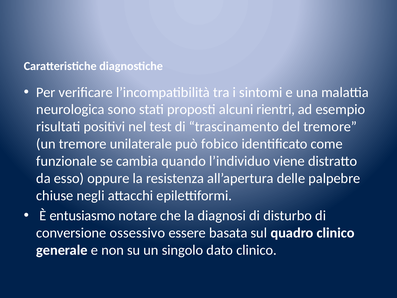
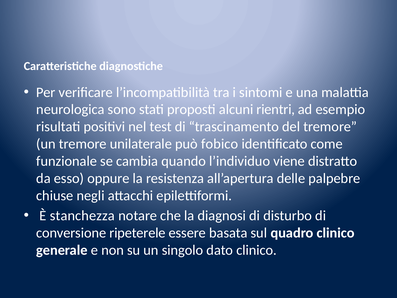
entusiasmo: entusiasmo -> stanchezza
ossessivo: ossessivo -> ripeterele
